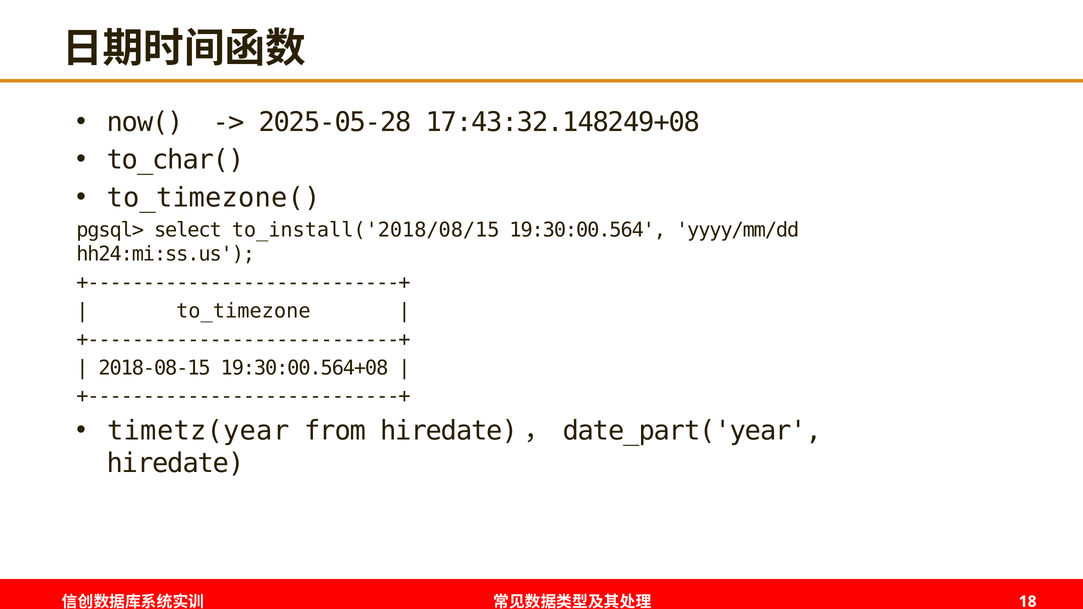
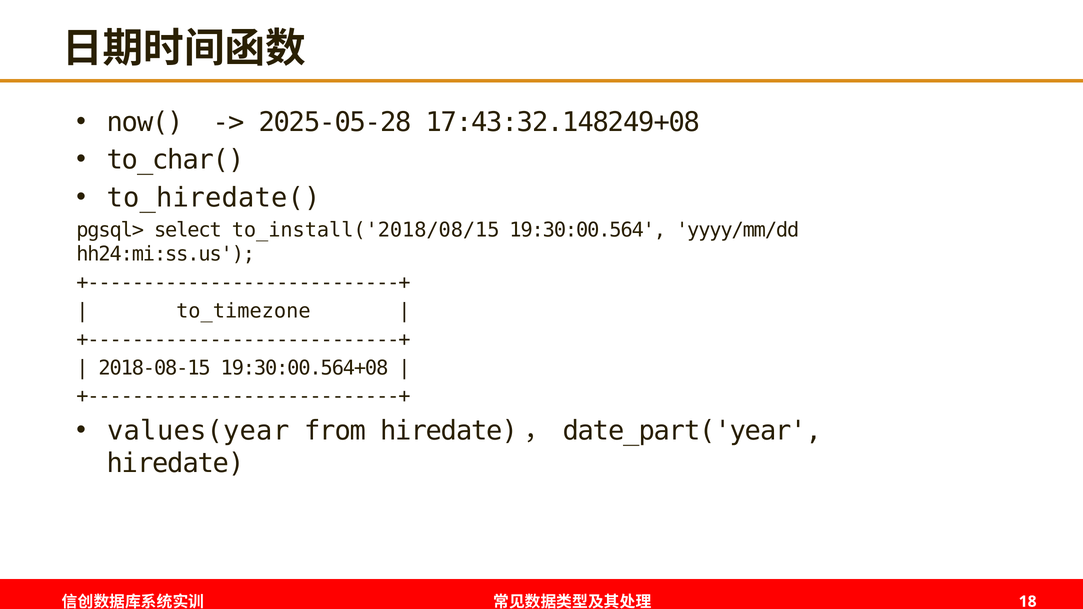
to_timezone(: to_timezone( -> to_hiredate(
timetz(year: timetz(year -> values(year
